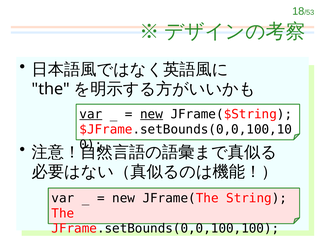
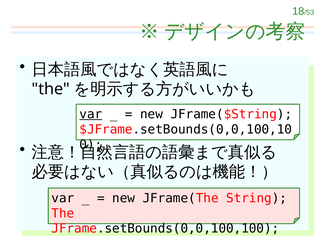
new at (152, 114) underline: present -> none
